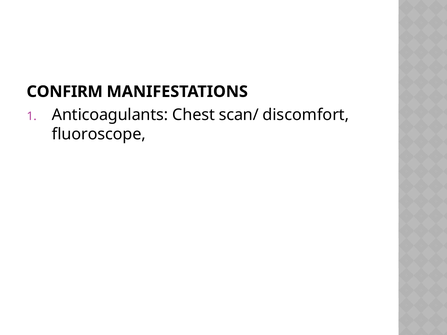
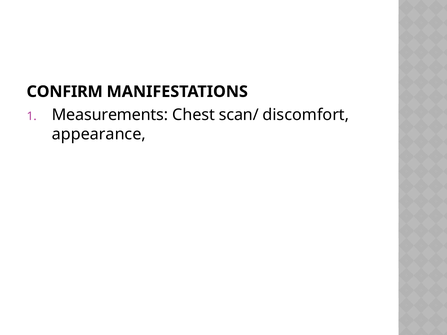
Anticoagulants: Anticoagulants -> Measurements
fluoroscope: fluoroscope -> appearance
